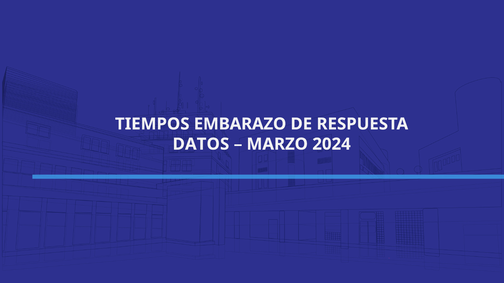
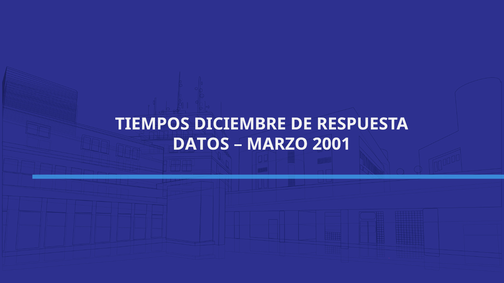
EMBARAZO: EMBARAZO -> DICIEMBRE
2024: 2024 -> 2001
